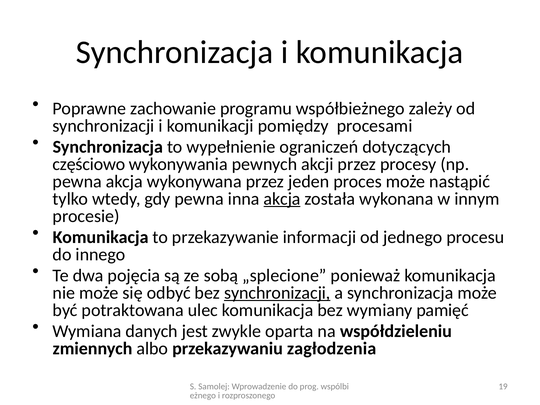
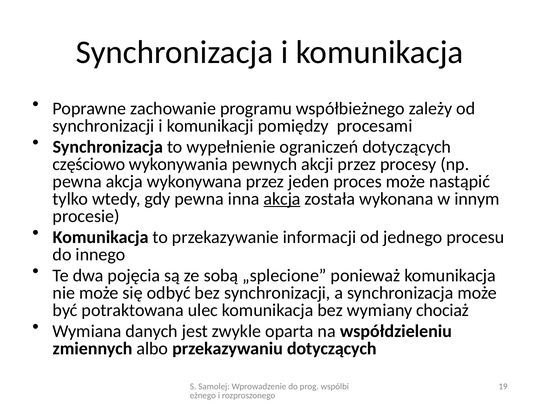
synchronizacji at (277, 293) underline: present -> none
pamięć: pamięć -> chociaż
przekazywaniu zagłodzenia: zagłodzenia -> dotyczących
